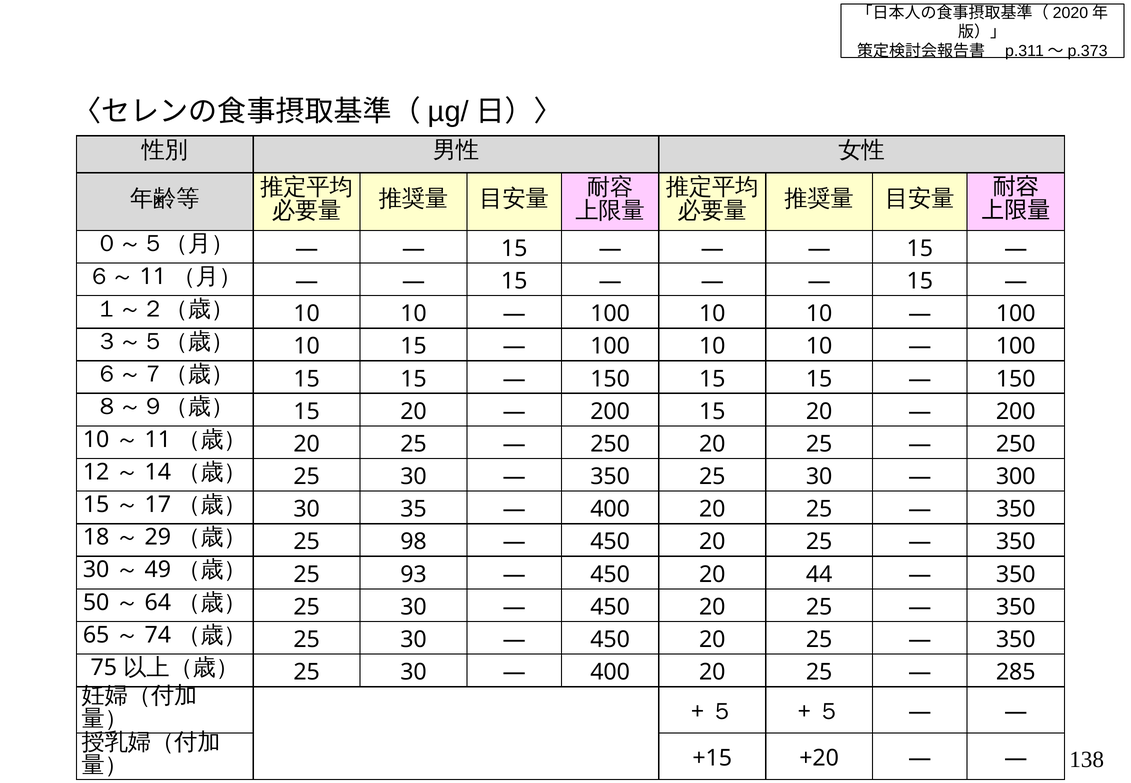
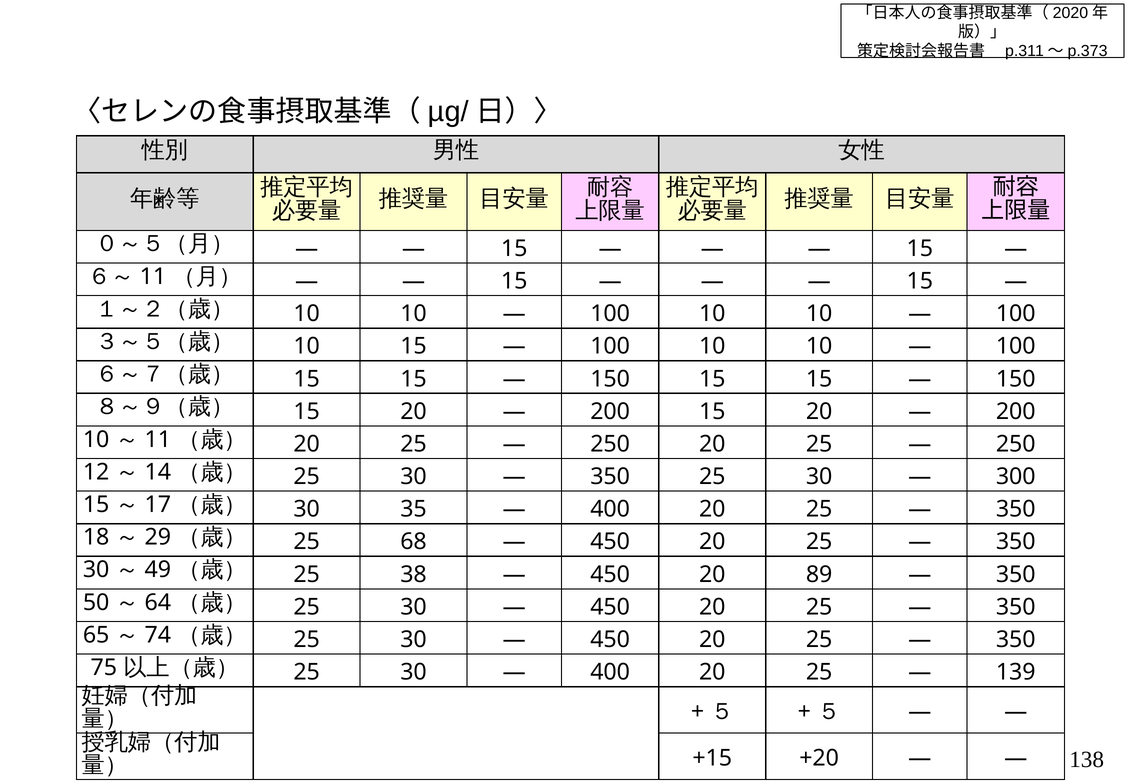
98: 98 -> 68
93: 93 -> 38
44: 44 -> 89
285: 285 -> 139
